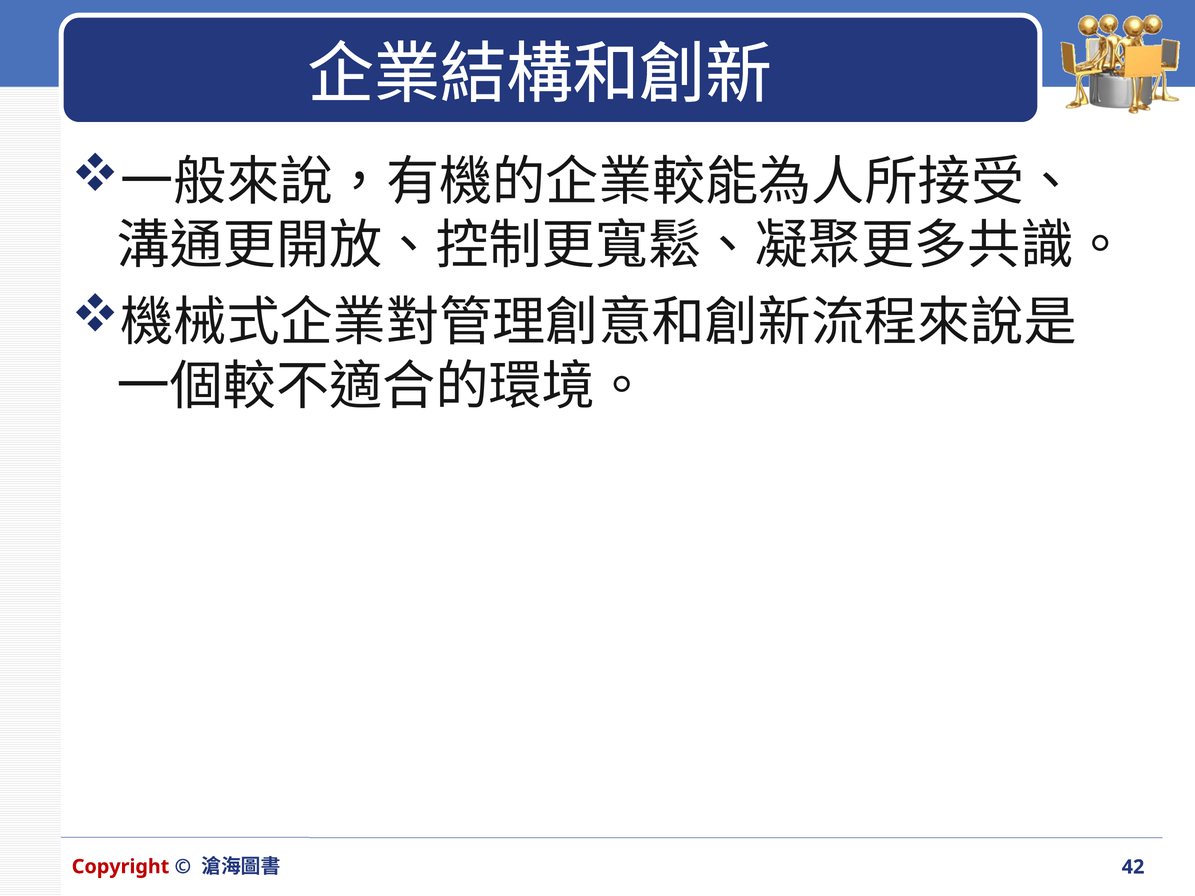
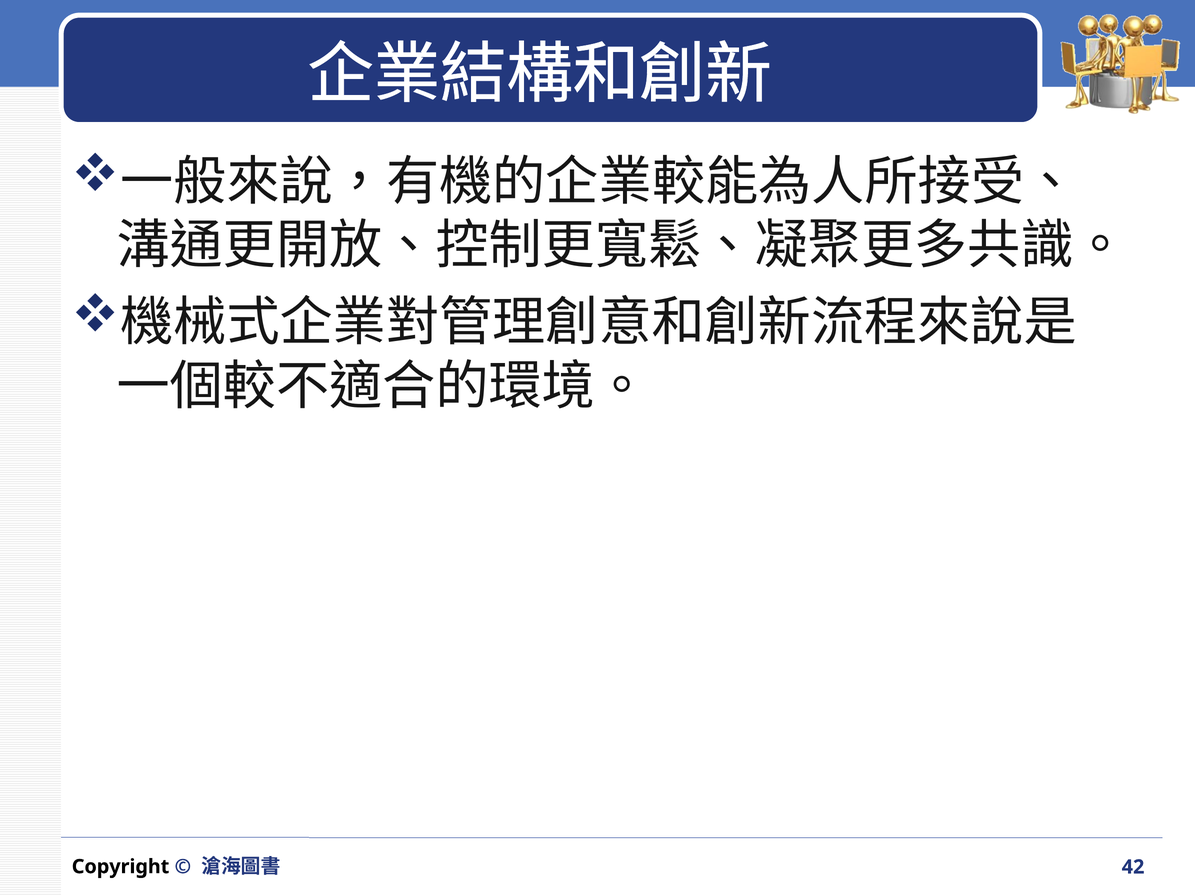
Copyright colour: red -> black
